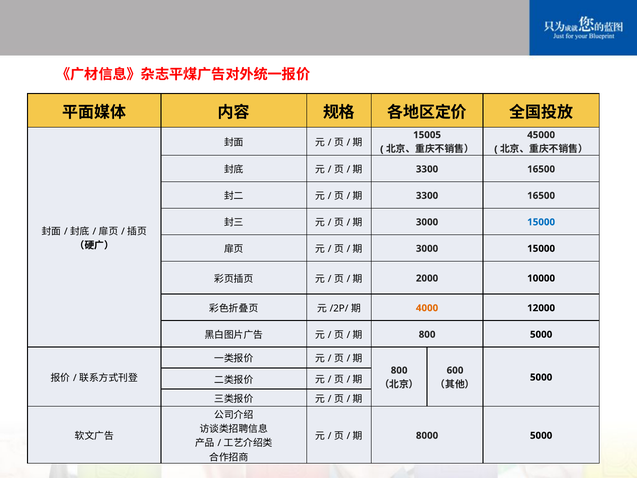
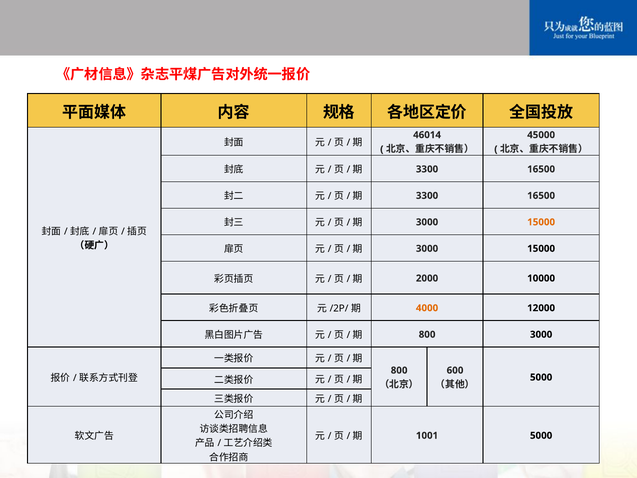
15005: 15005 -> 46014
15000 at (541, 222) colour: blue -> orange
800 5000: 5000 -> 3000
8000: 8000 -> 1001
